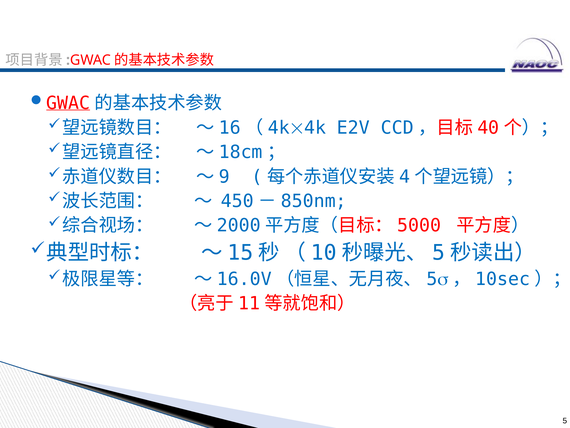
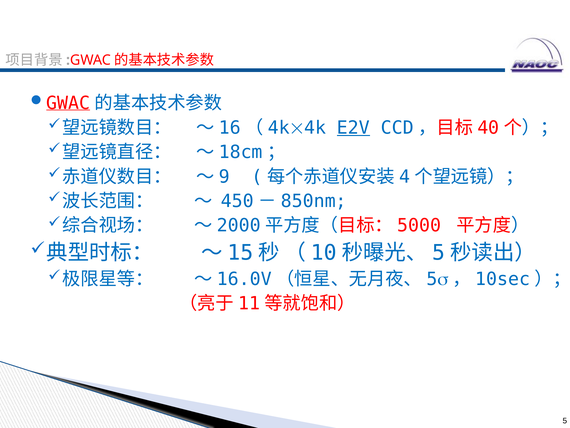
E2V underline: none -> present
